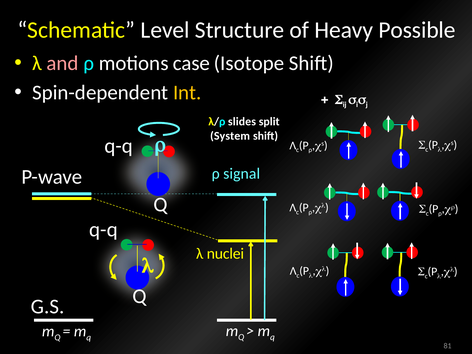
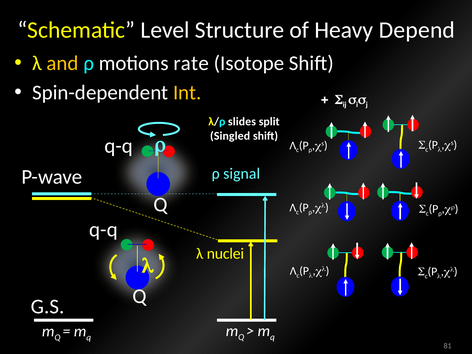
Possible: Possible -> Depend
and colour: pink -> yellow
case: case -> rate
System: System -> Singled
